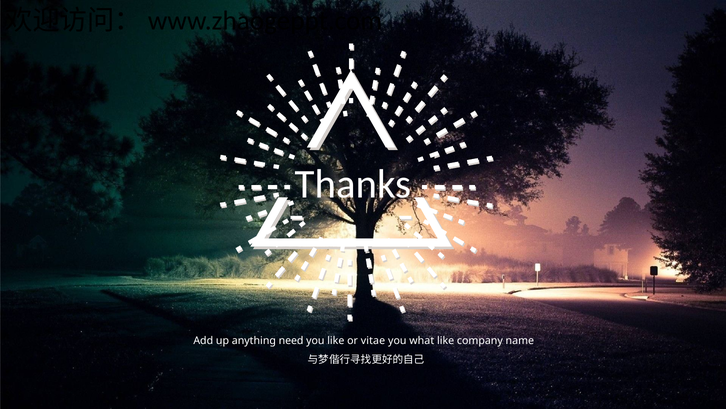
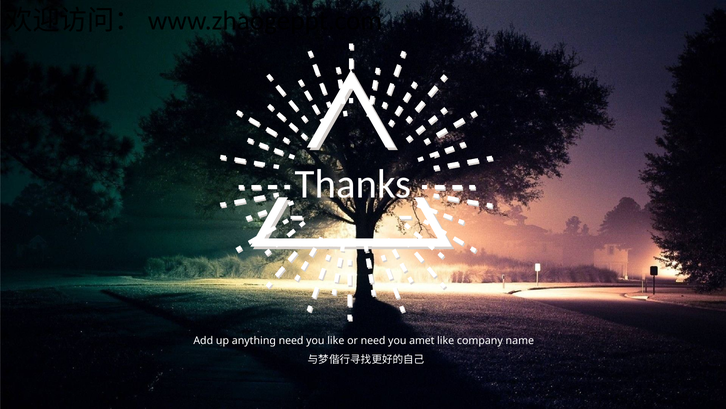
or vitae: vitae -> need
what: what -> amet
